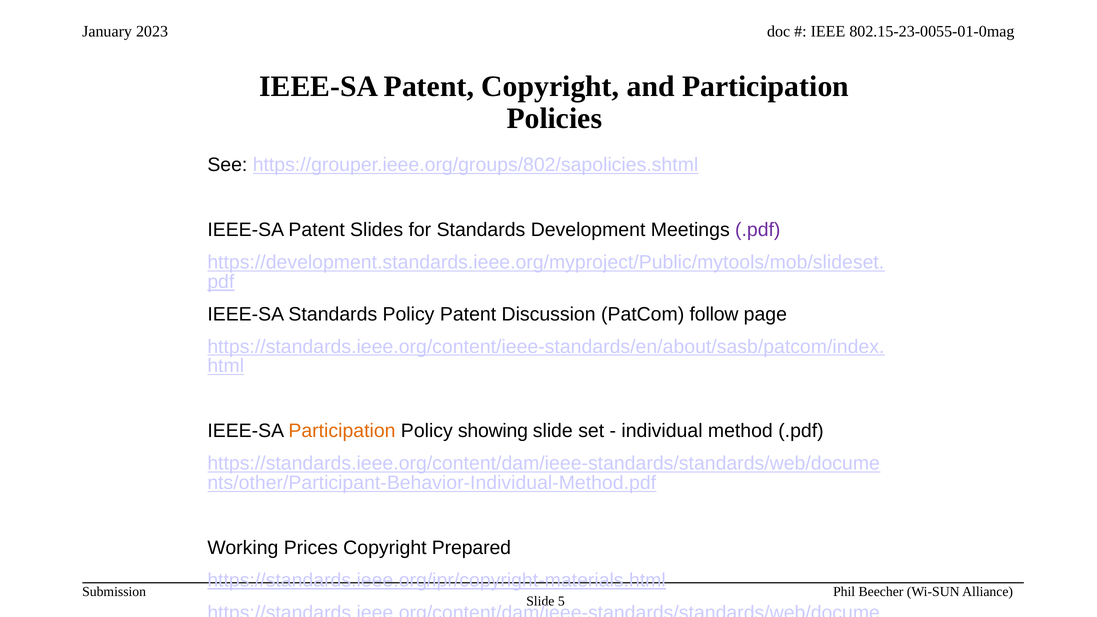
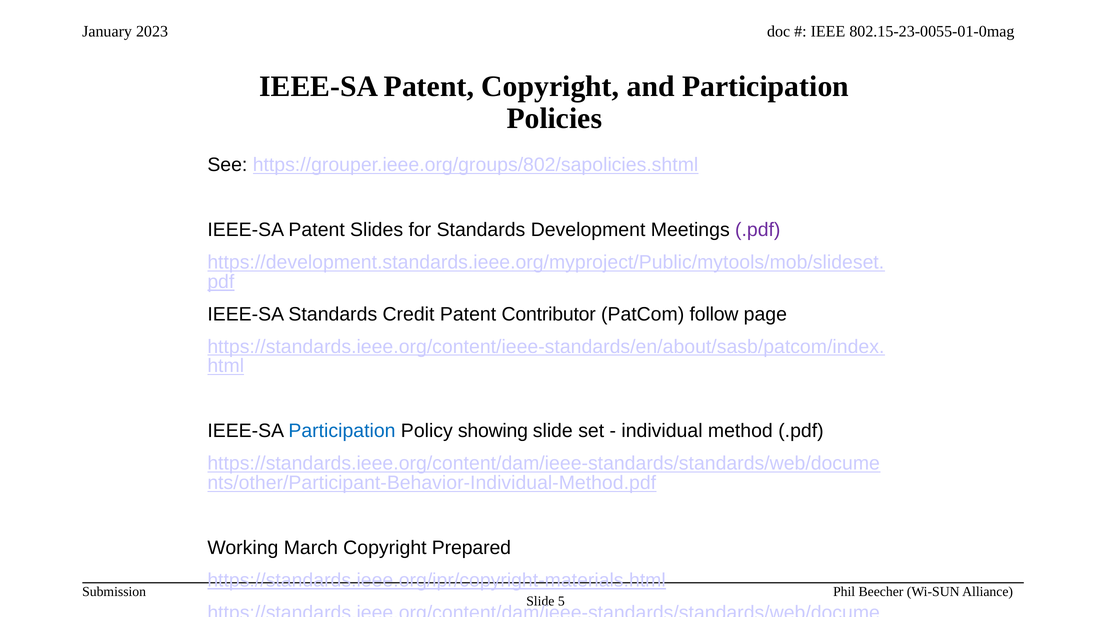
Standards Policy: Policy -> Credit
Discussion: Discussion -> Contributor
Participation at (342, 431) colour: orange -> blue
Prices: Prices -> March
